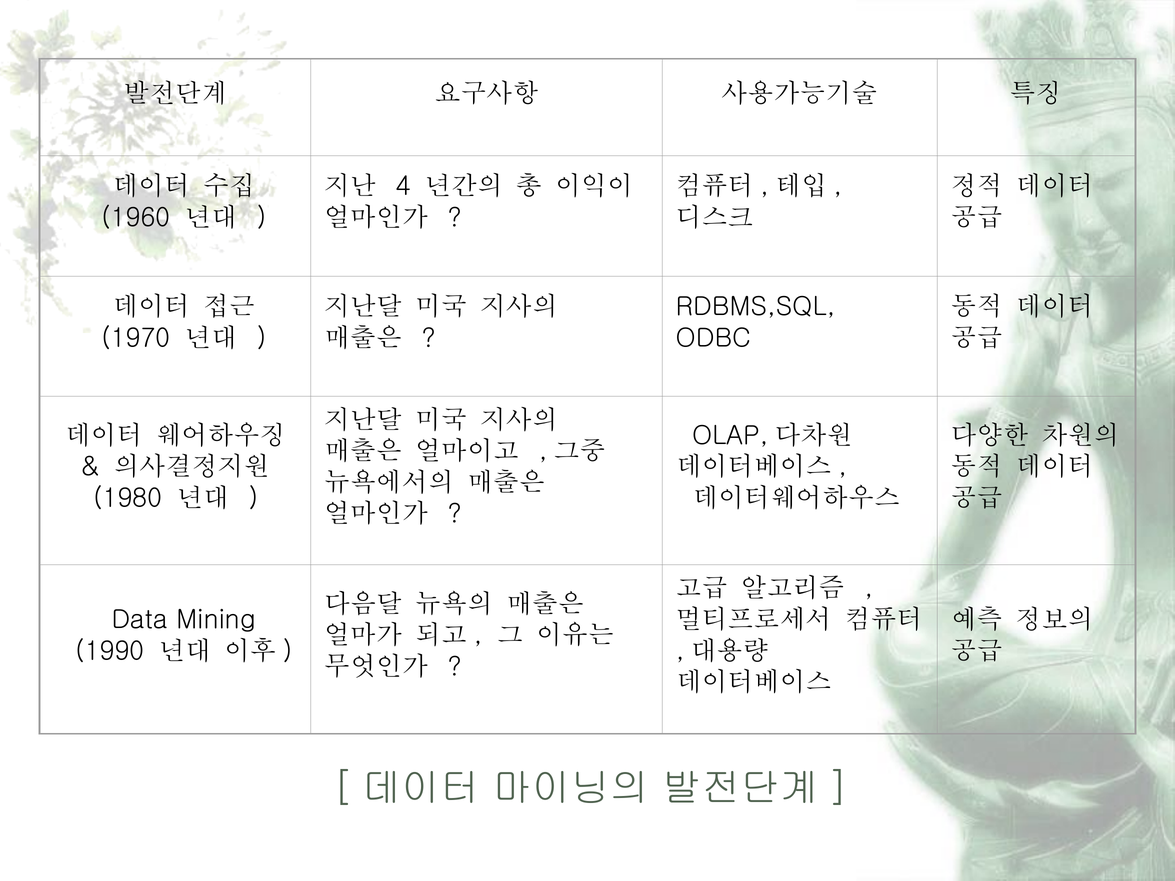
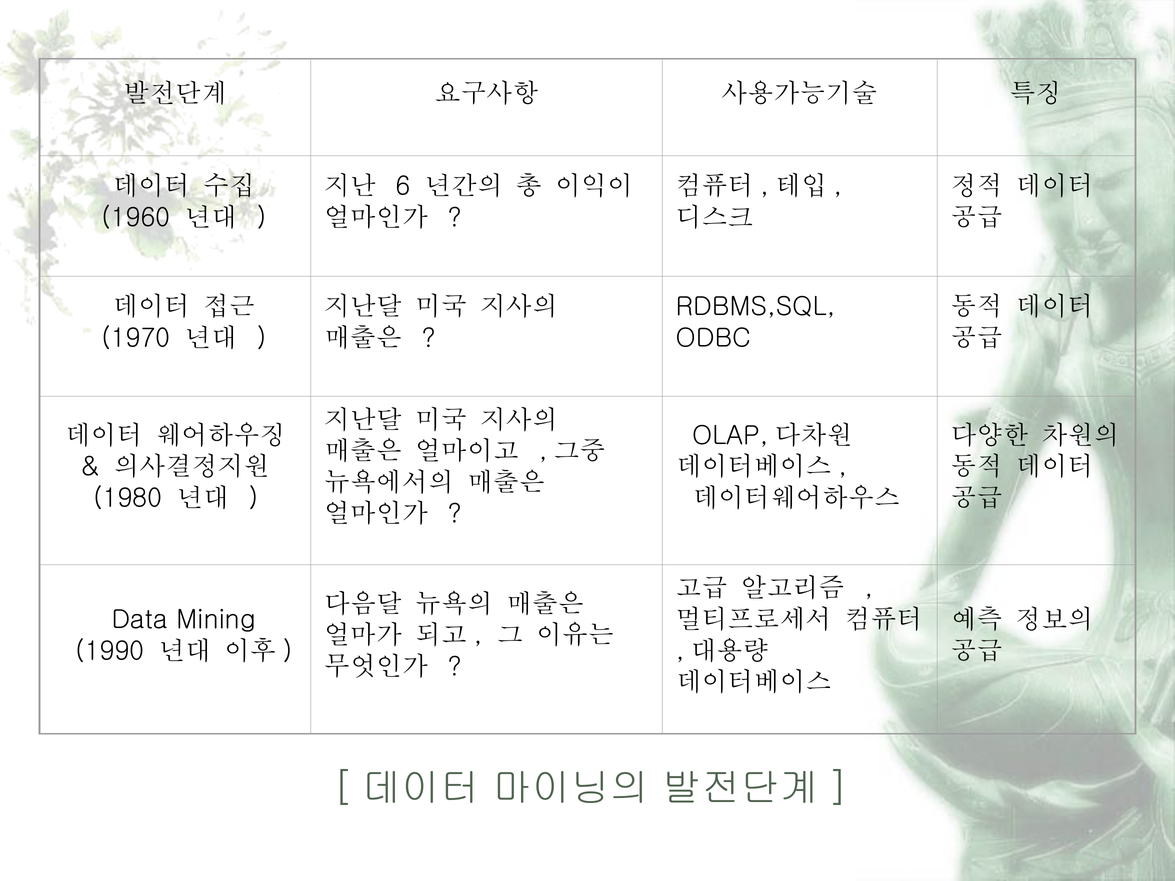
4: 4 -> 6
